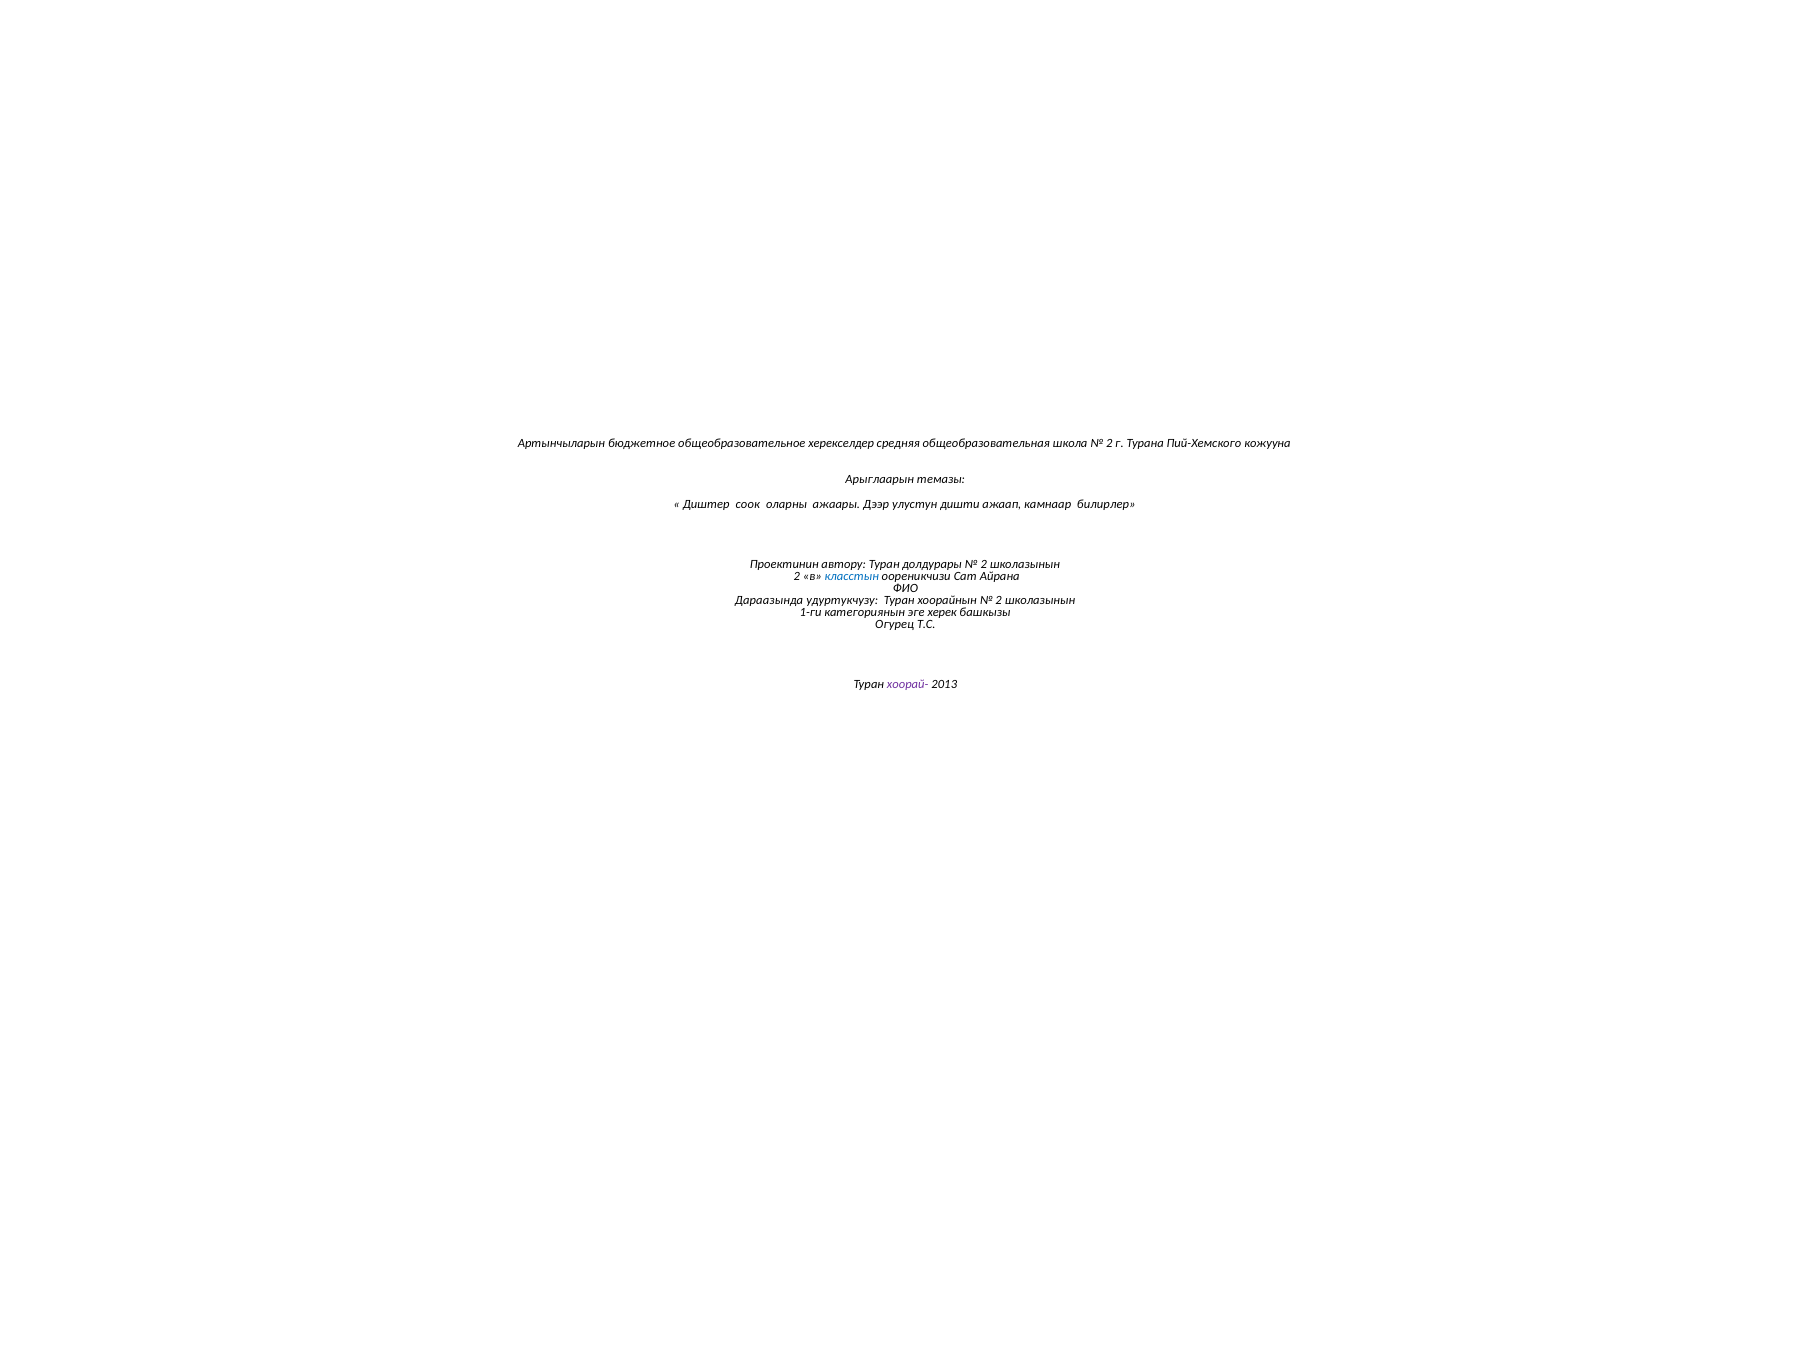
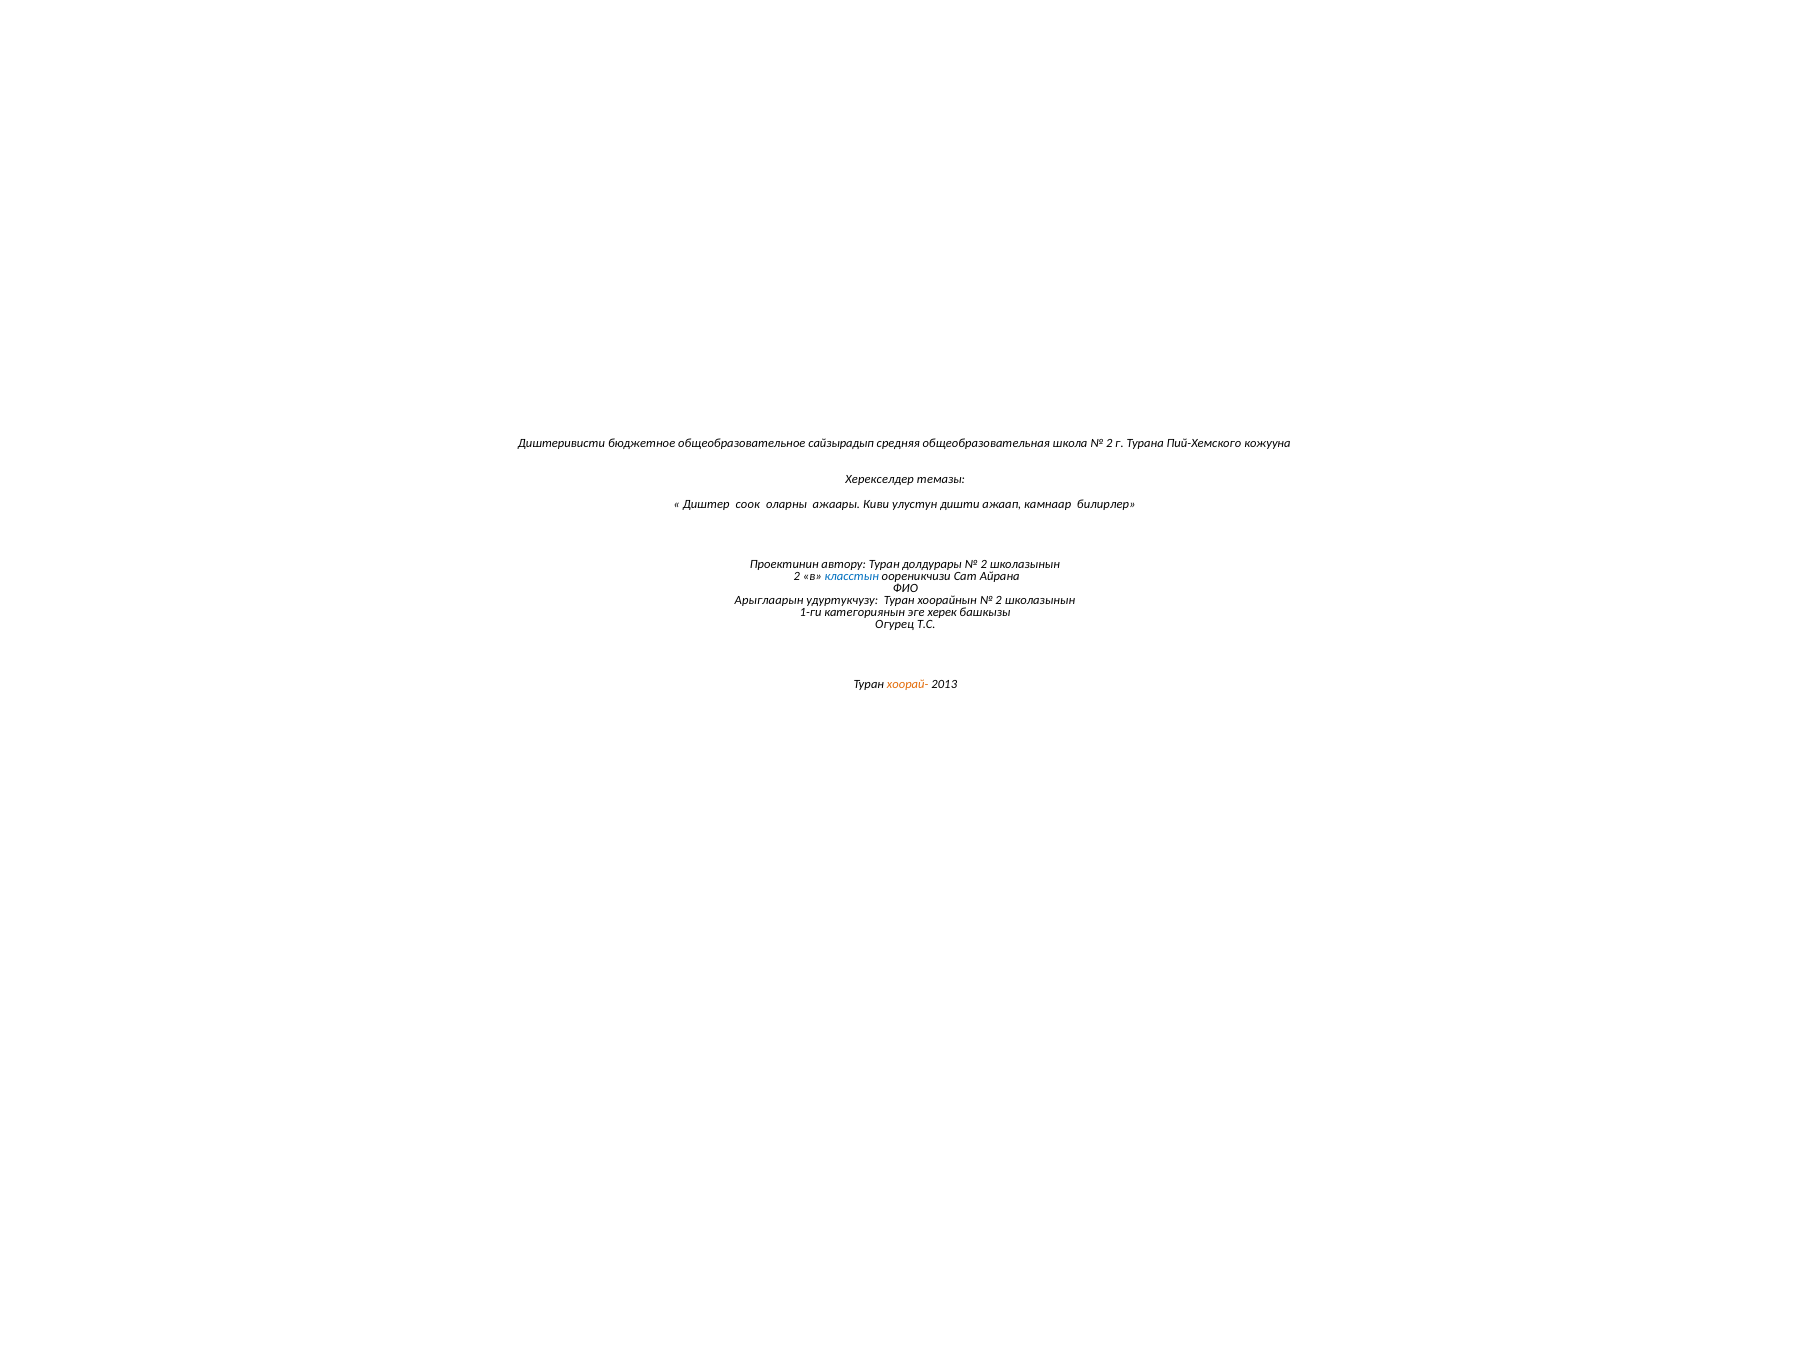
Артынчыларын: Артынчыларын -> Диштеривисти
херекселдер: херекселдер -> сайзырадып
Арыглаарын: Арыглаарын -> Херекселдер
Дээр: Дээр -> Киви
Дараазында: Дараазында -> Арыглаарын
хоорай- colour: purple -> orange
